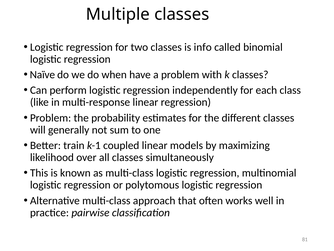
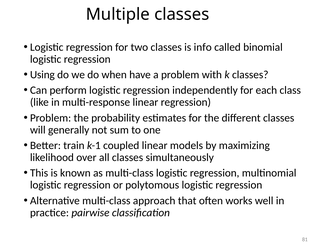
Naïve: Naïve -> Using
